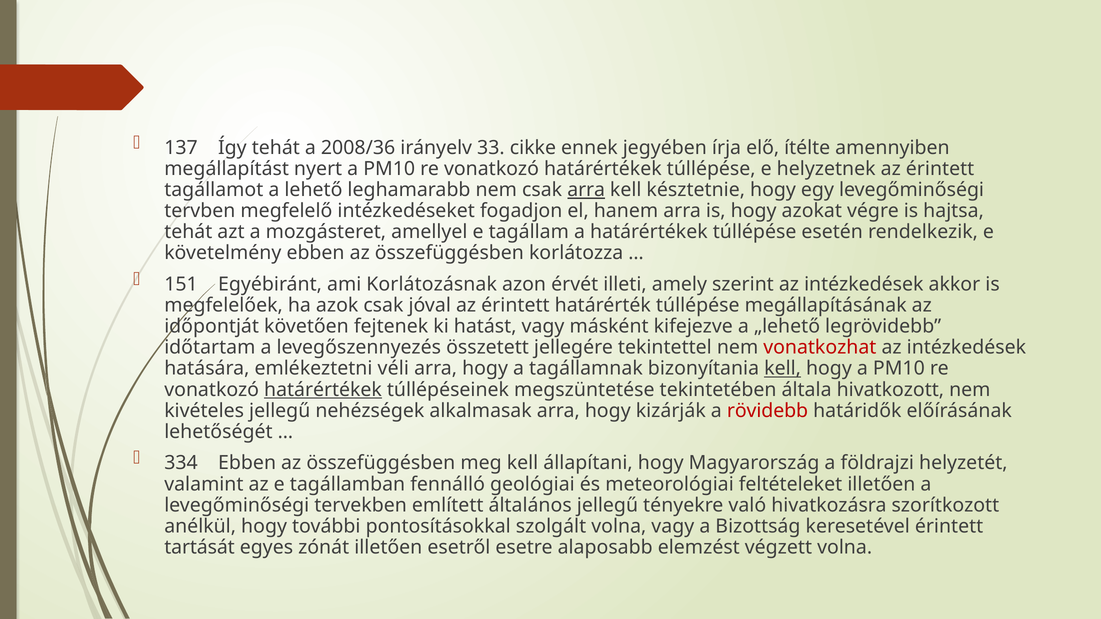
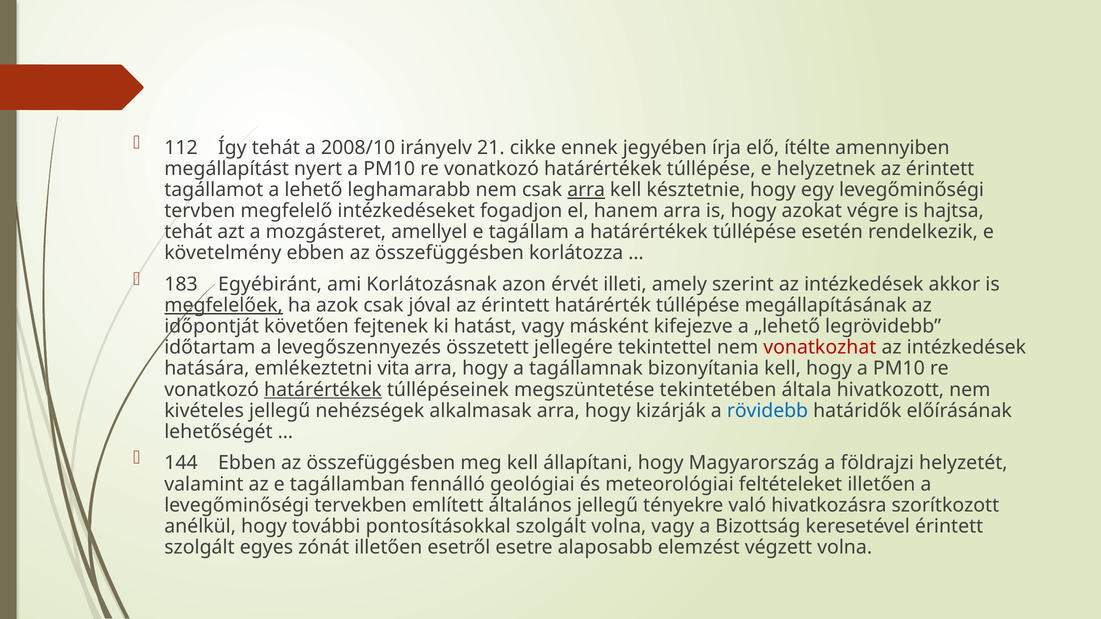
137: 137 -> 112
2008/36: 2008/36 -> 2008/10
33: 33 -> 21
151: 151 -> 183
megfelelőek underline: none -> present
véli: véli -> vita
kell at (783, 369) underline: present -> none
rövidebb colour: red -> blue
334: 334 -> 144
tartását at (200, 548): tartását -> szolgált
